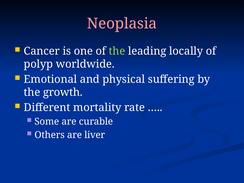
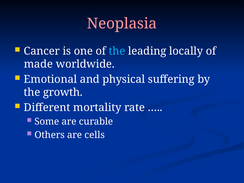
the at (117, 51) colour: light green -> light blue
polyp: polyp -> made
liver: liver -> cells
